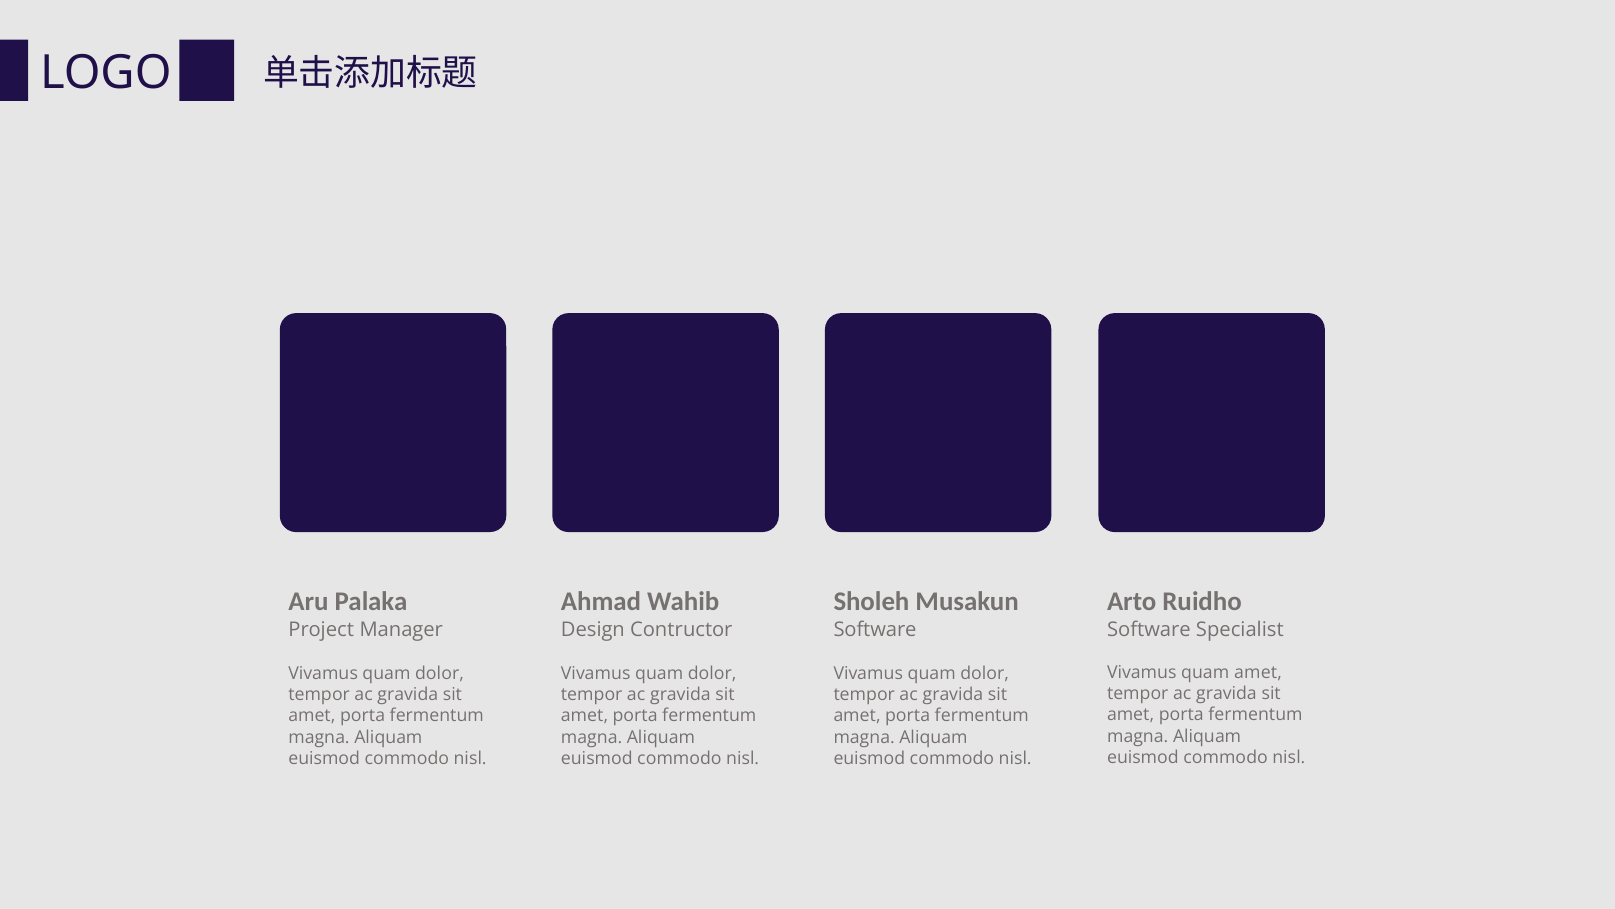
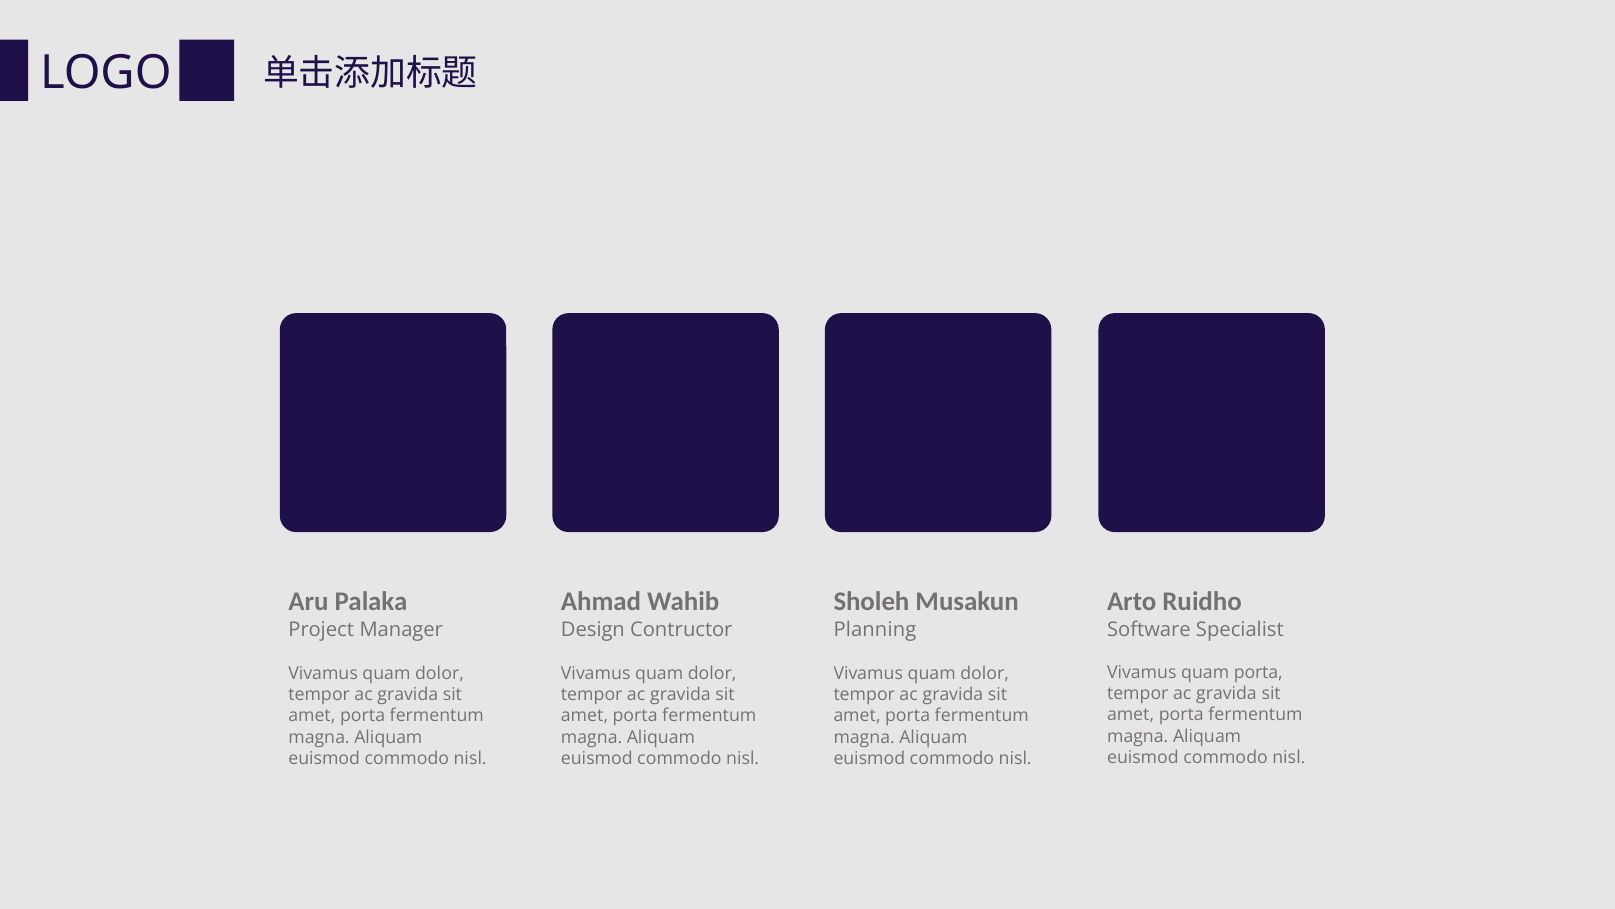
Software at (875, 629): Software -> Planning
quam amet: amet -> porta
